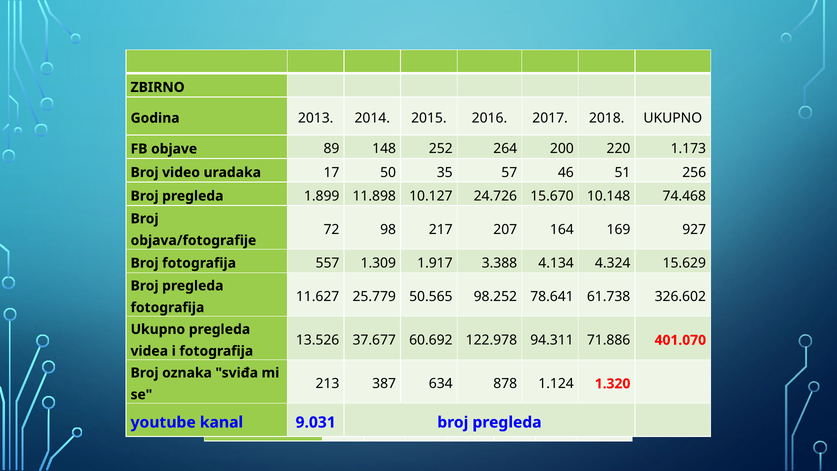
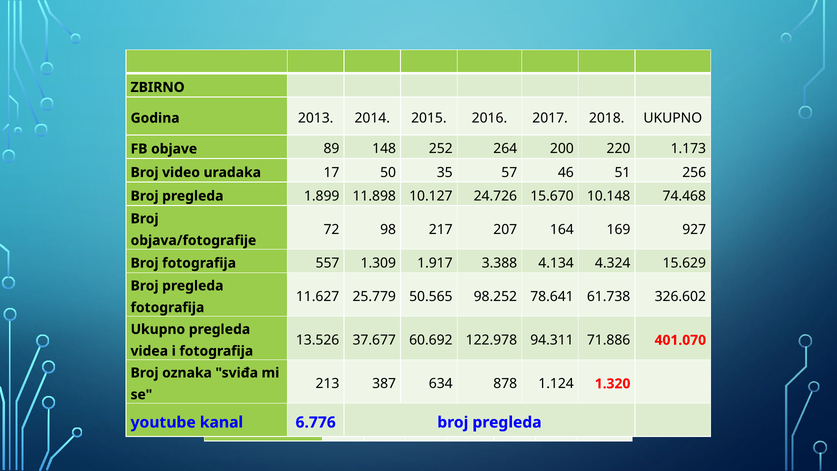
9.031: 9.031 -> 6.776
